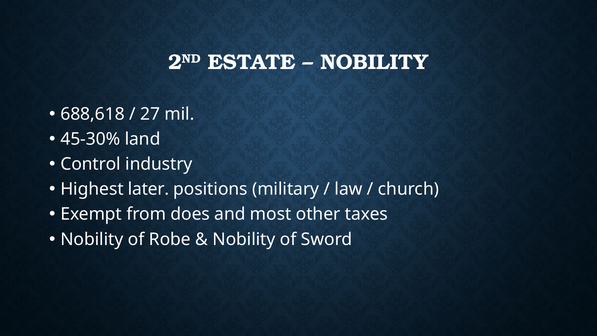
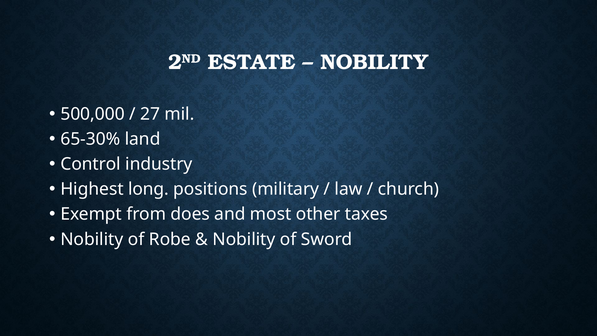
688,618: 688,618 -> 500,000
45-30%: 45-30% -> 65-30%
later: later -> long
